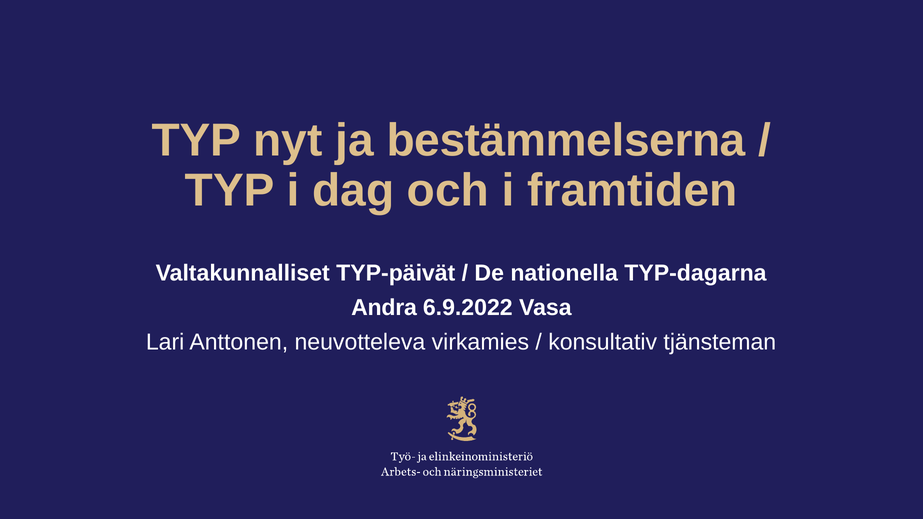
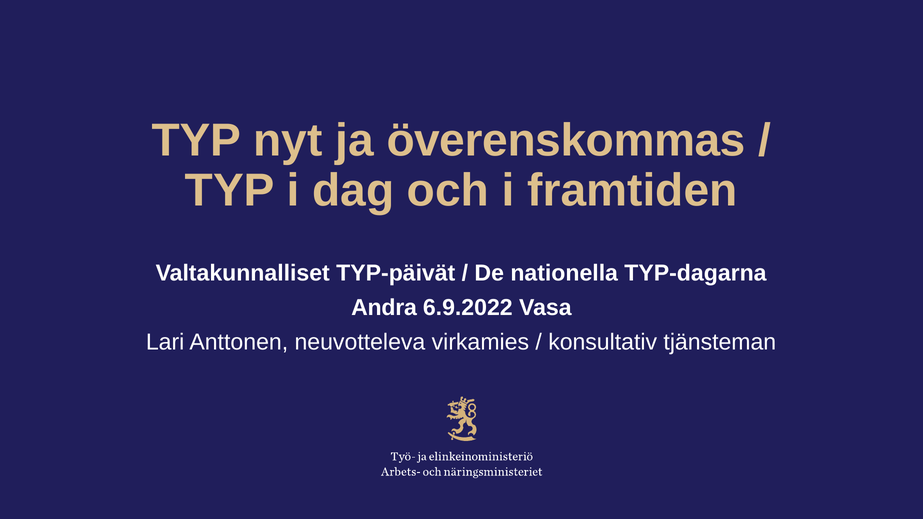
bestämmelserna: bestämmelserna -> överenskommas
